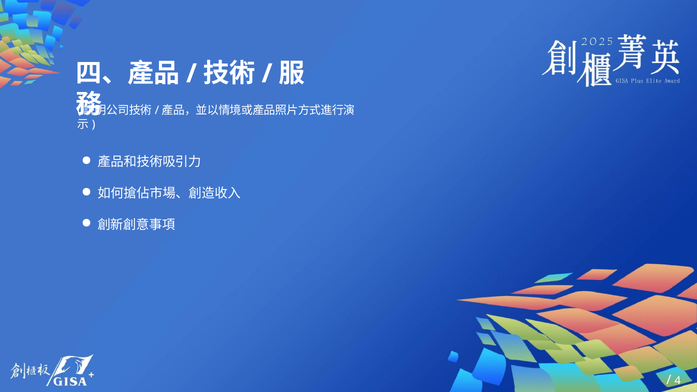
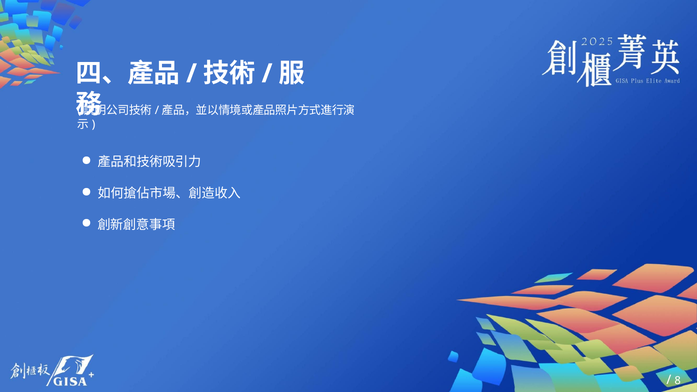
4: 4 -> 8
